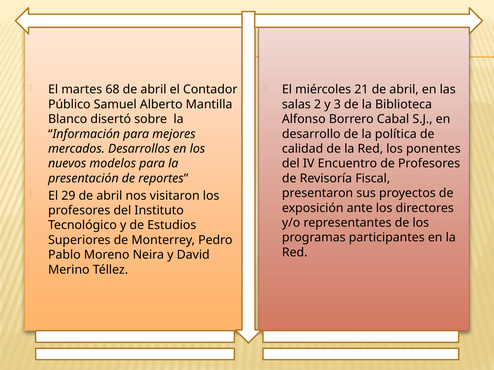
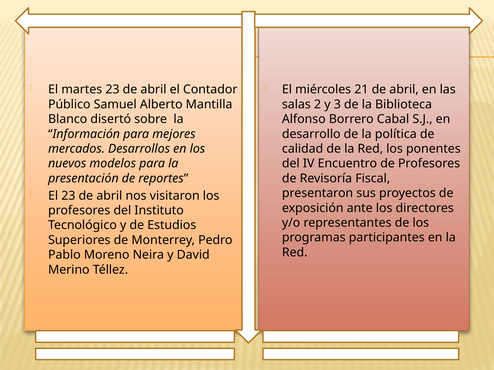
martes 68: 68 -> 23
El 29: 29 -> 23
